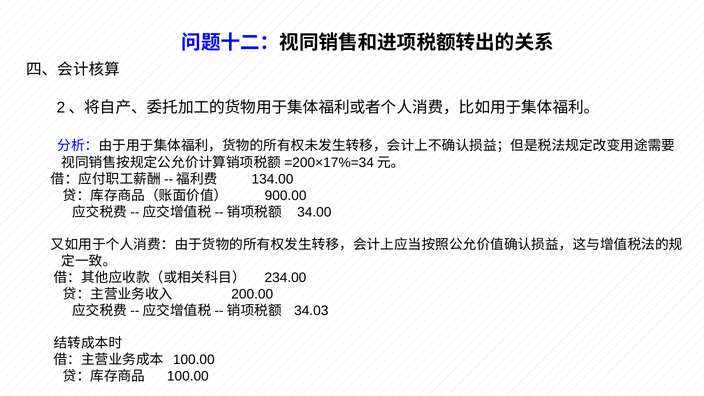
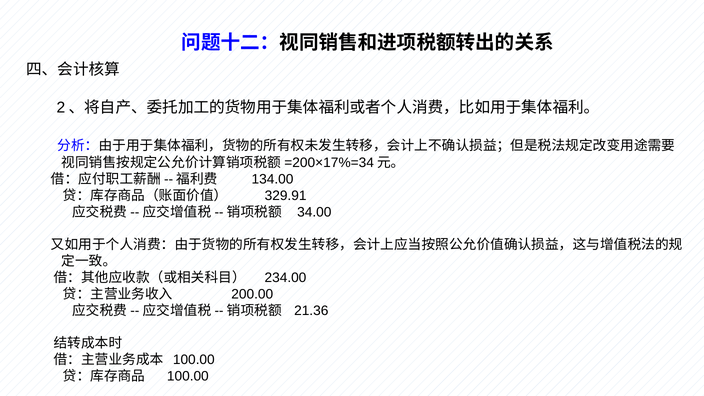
900.00: 900.00 -> 329.91
34.03: 34.03 -> 21.36
